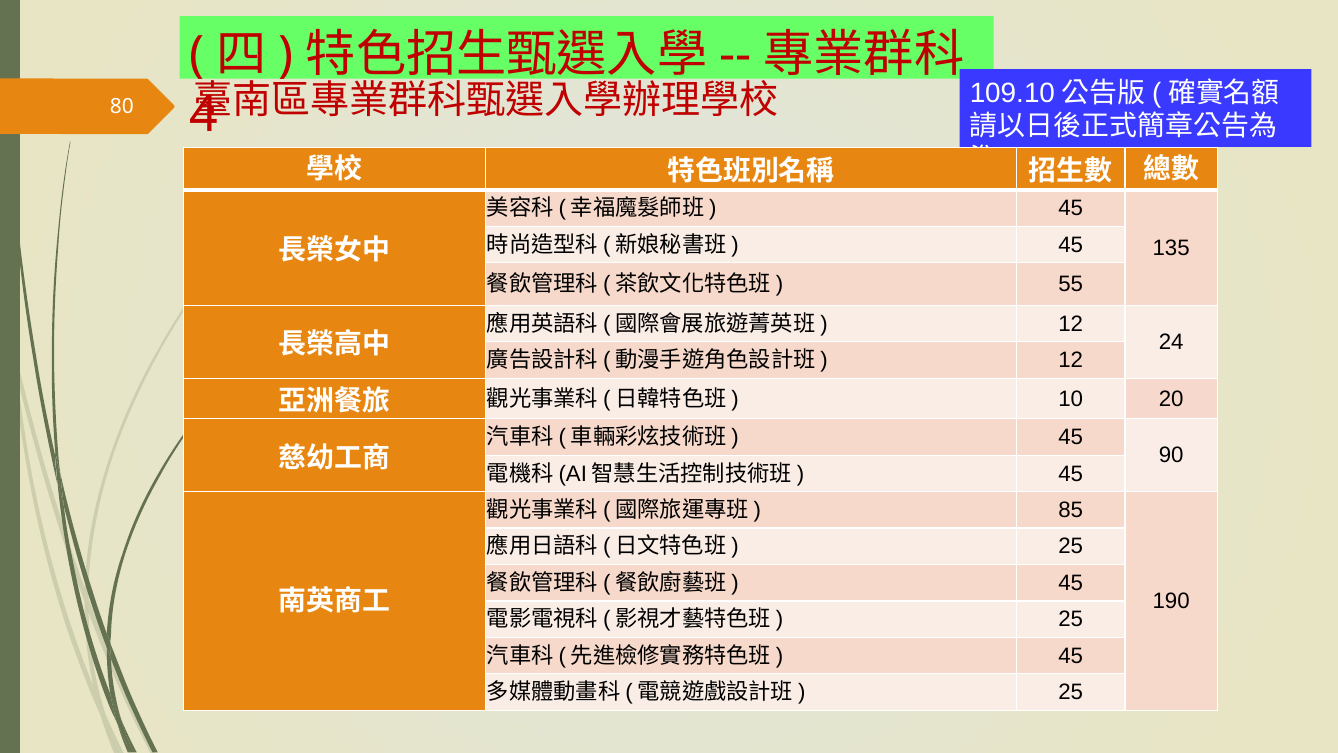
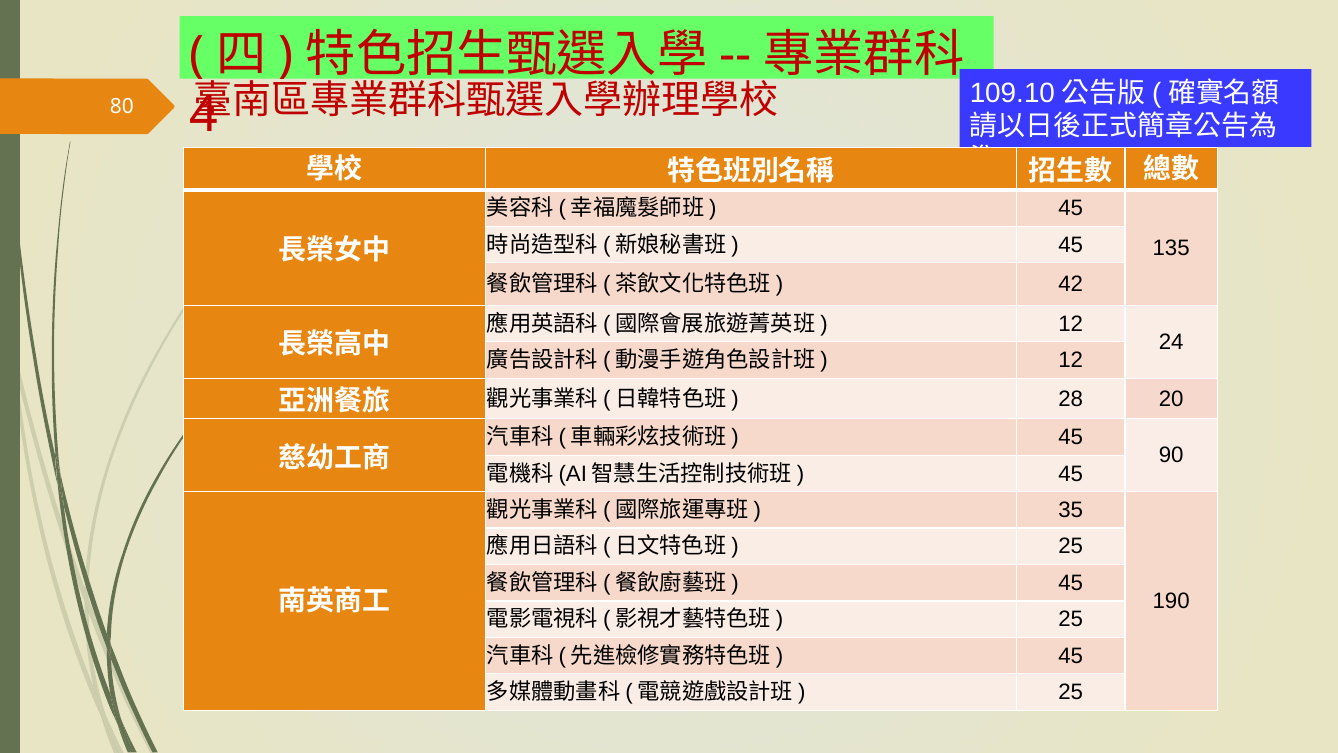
55: 55 -> 42
10: 10 -> 28
85: 85 -> 35
